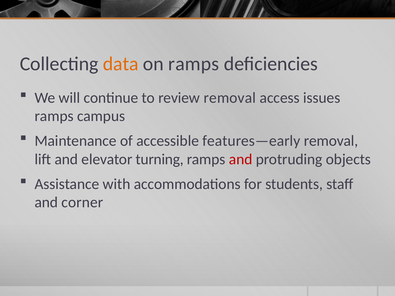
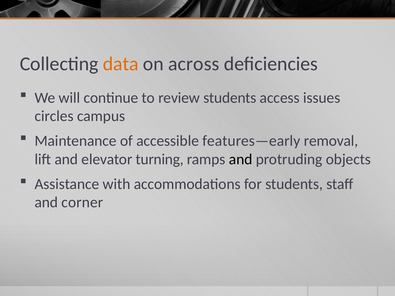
on ramps: ramps -> across
review removal: removal -> students
ramps at (54, 116): ramps -> circles
and at (241, 159) colour: red -> black
